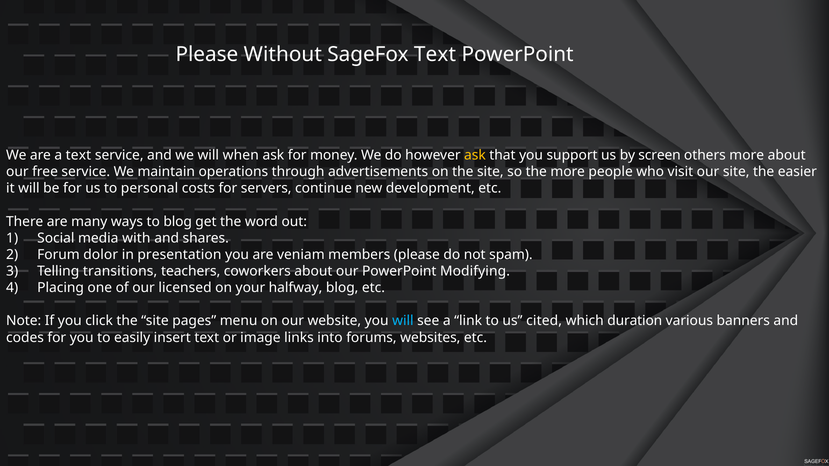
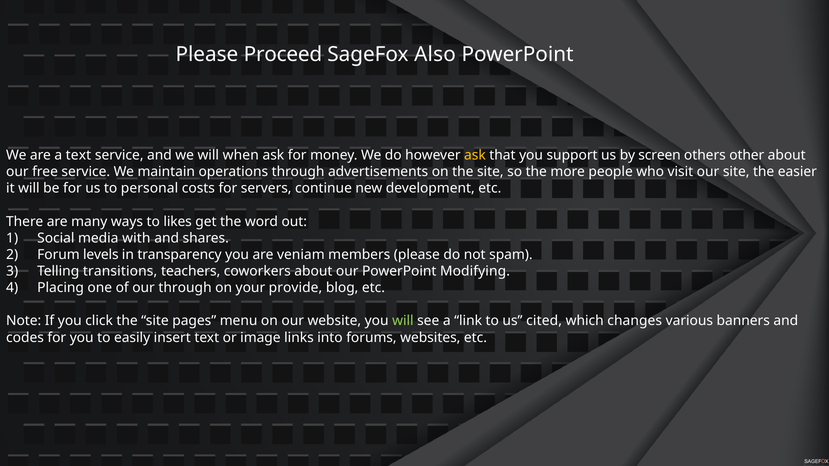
Without: Without -> Proceed
SageFox Text: Text -> Also
others more: more -> other
to blog: blog -> likes
dolor: dolor -> levels
presentation: presentation -> transparency
our licensed: licensed -> through
halfway: halfway -> provide
will at (403, 321) colour: light blue -> light green
duration: duration -> changes
